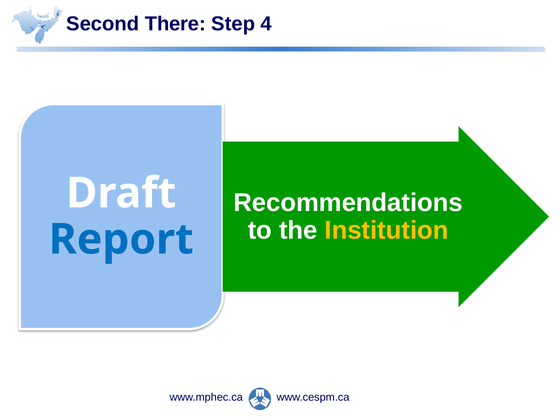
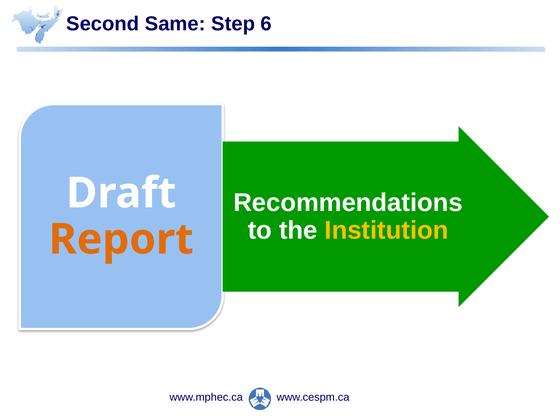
There: There -> Same
4: 4 -> 6
Report colour: blue -> orange
